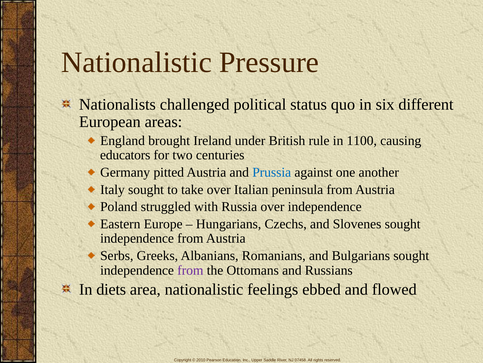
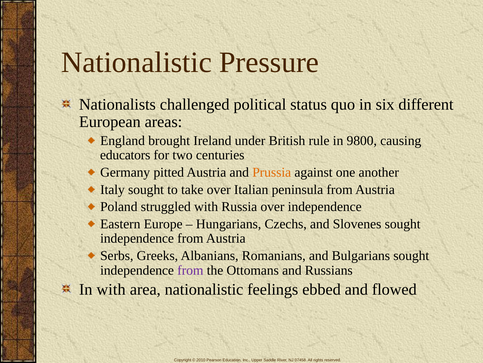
1100: 1100 -> 9800
Prussia colour: blue -> orange
In diets: diets -> with
